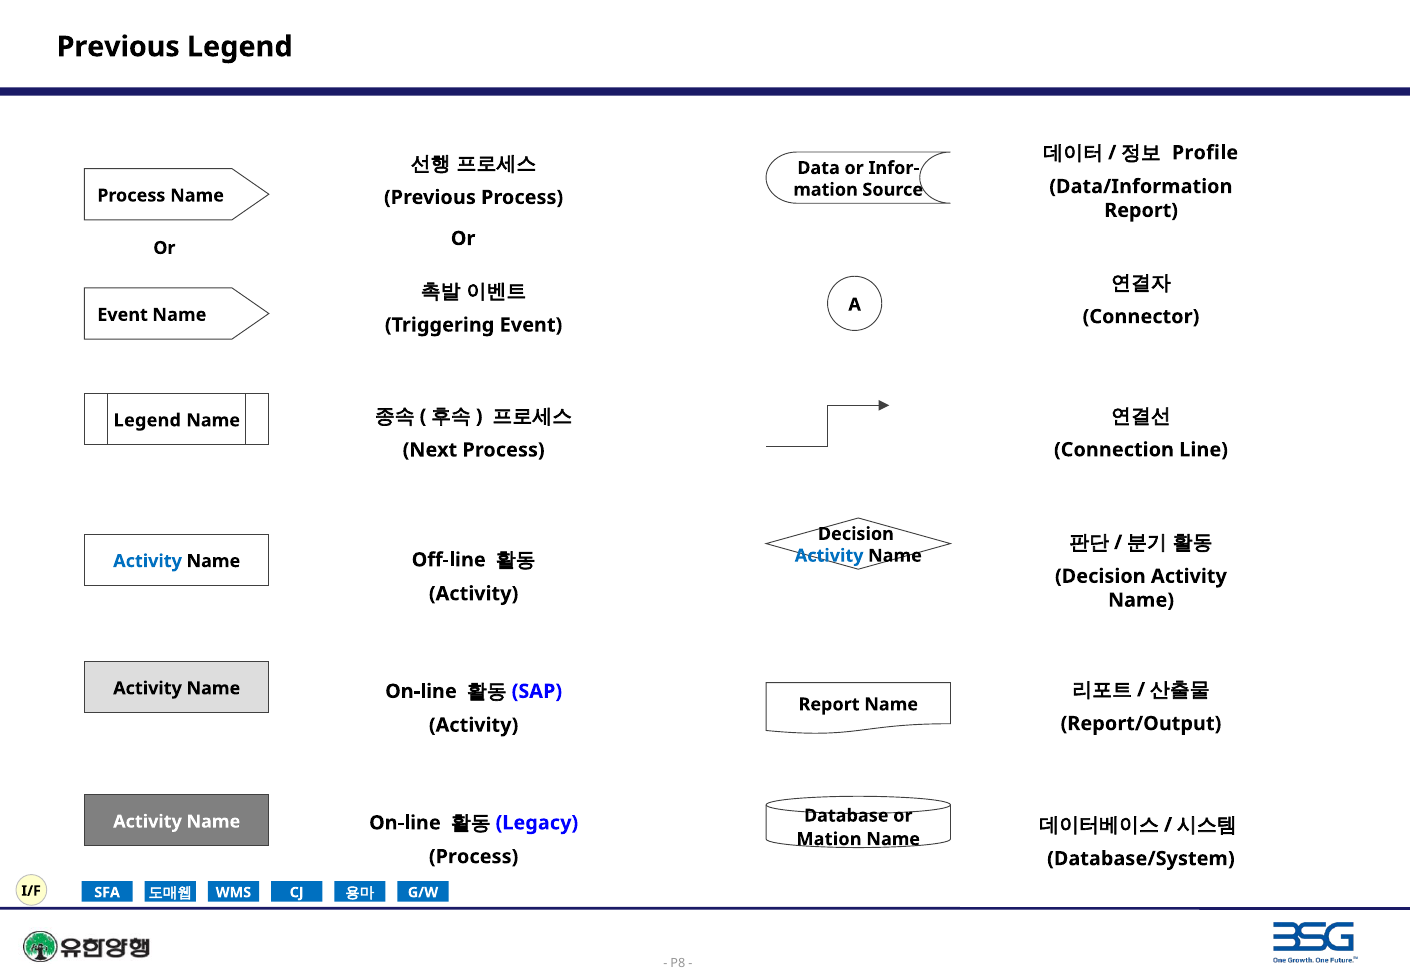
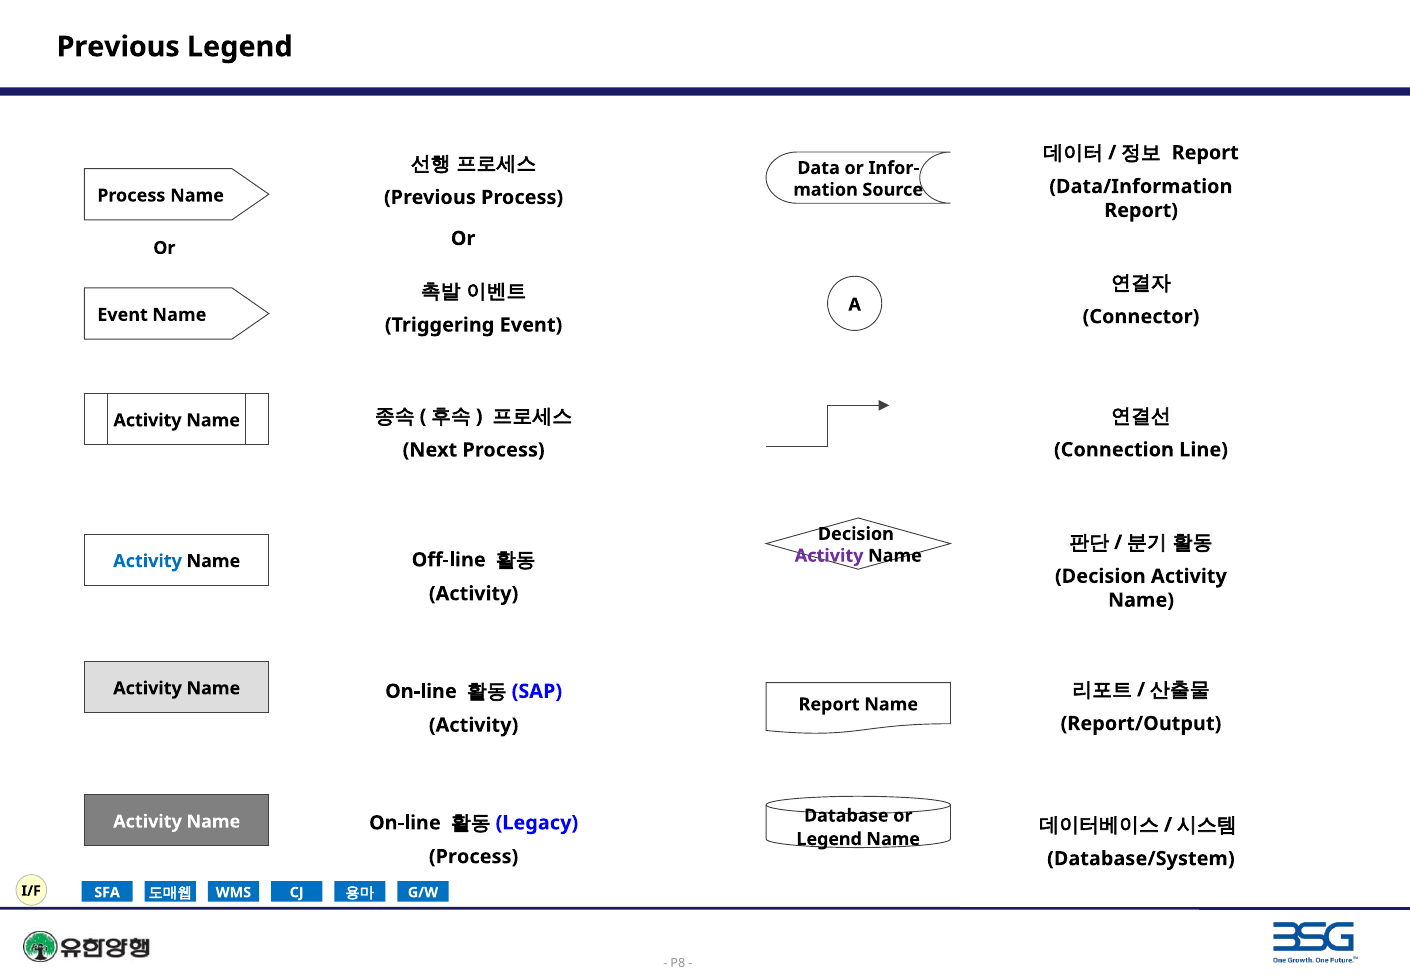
Profile at (1205, 153): Profile -> Report
Legend at (147, 421): Legend -> Activity
Activity at (829, 556) colour: blue -> purple
Mation at (829, 839): Mation -> Legend
